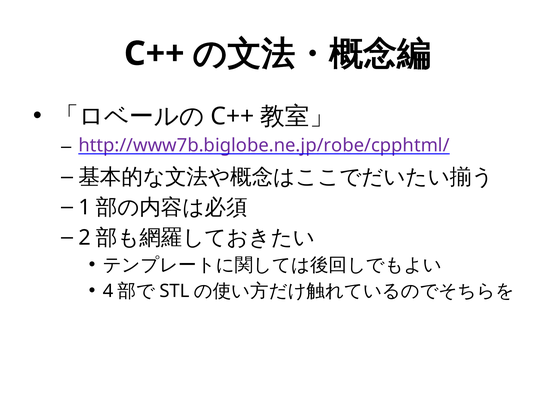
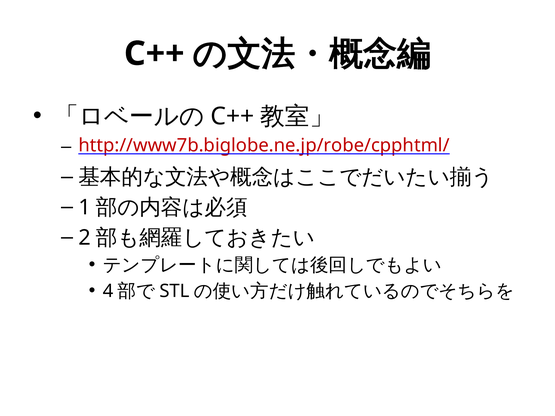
http://www7b.biglobe.ne.jp/robe/cpphtml/ colour: purple -> red
